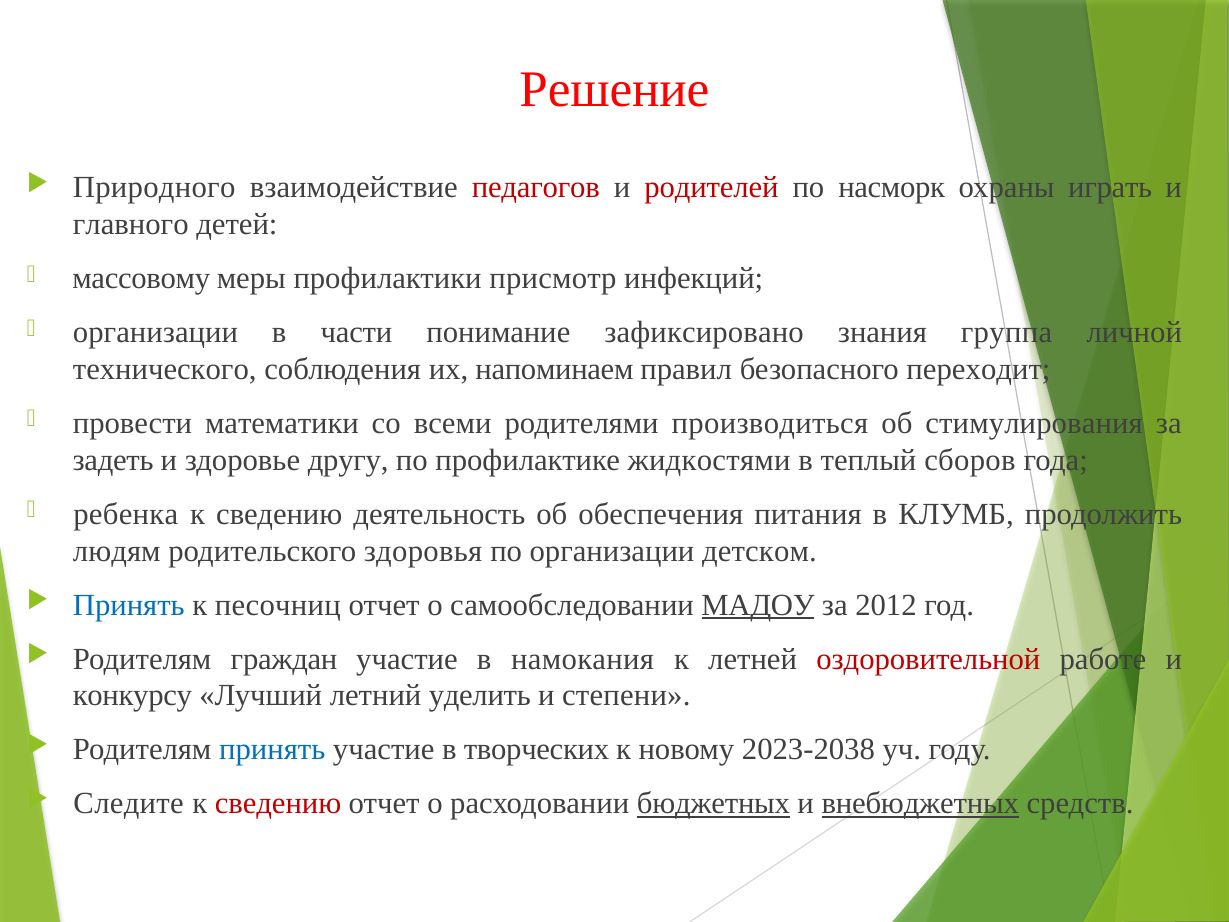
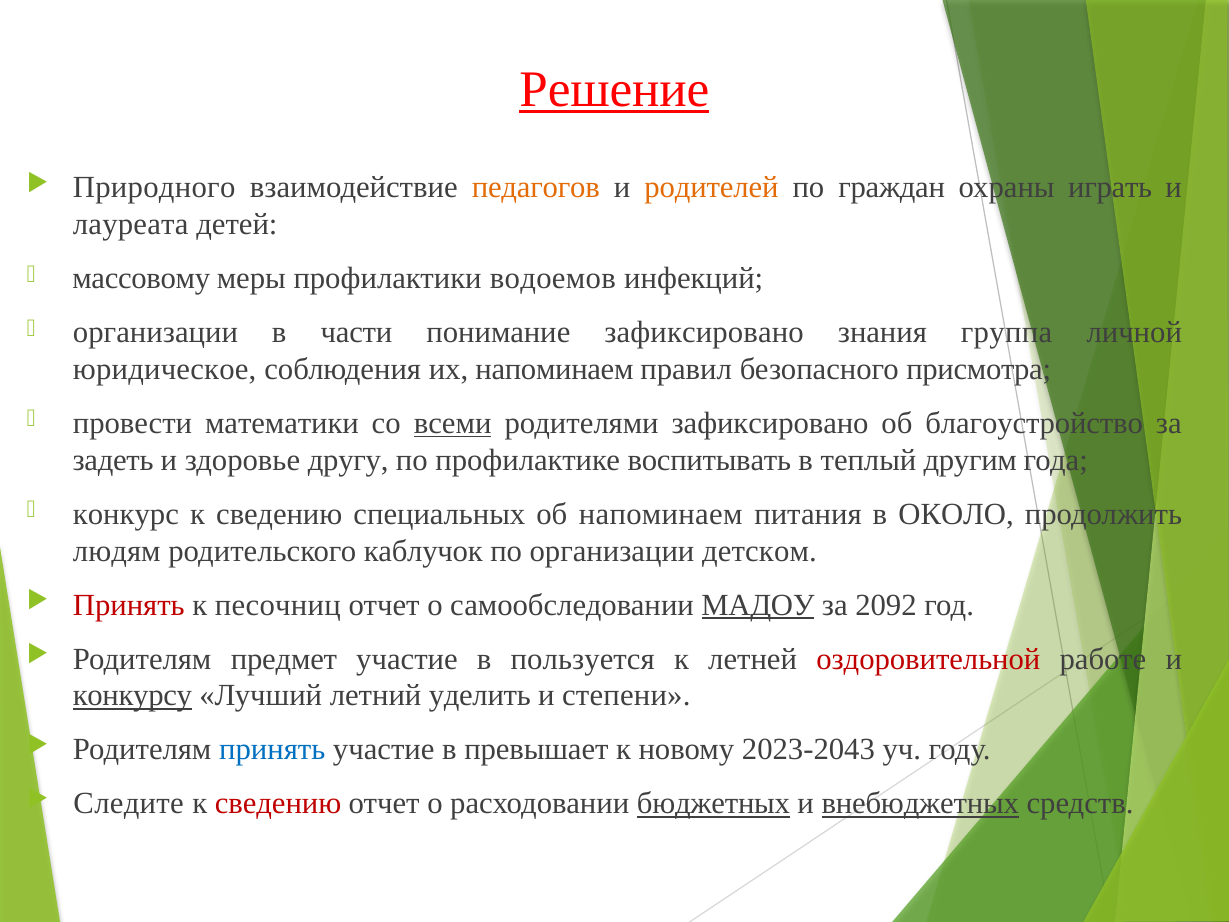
Решение underline: none -> present
педагогов colour: red -> orange
родителей colour: red -> orange
насморк: насморк -> граждан
главного: главного -> лауреата
присмотр: присмотр -> водоемов
технического: технического -> юридическое
переходит: переходит -> присмотра
всеми underline: none -> present
родителями производиться: производиться -> зафиксировано
стимулирования: стимулирования -> благоустройство
жидкостями: жидкостями -> воспитывать
сборов: сборов -> другим
ребенка: ребенка -> конкурс
деятельность: деятельность -> специальных
об обеспечения: обеспечения -> напоминаем
КЛУМБ: КЛУМБ -> ОКОЛО
здоровья: здоровья -> каблучок
Принять at (129, 605) colour: blue -> red
2012: 2012 -> 2092
граждан: граждан -> предмет
намокания: намокания -> пользуется
конкурсу underline: none -> present
творческих: творческих -> превышает
2023-2038: 2023-2038 -> 2023-2043
